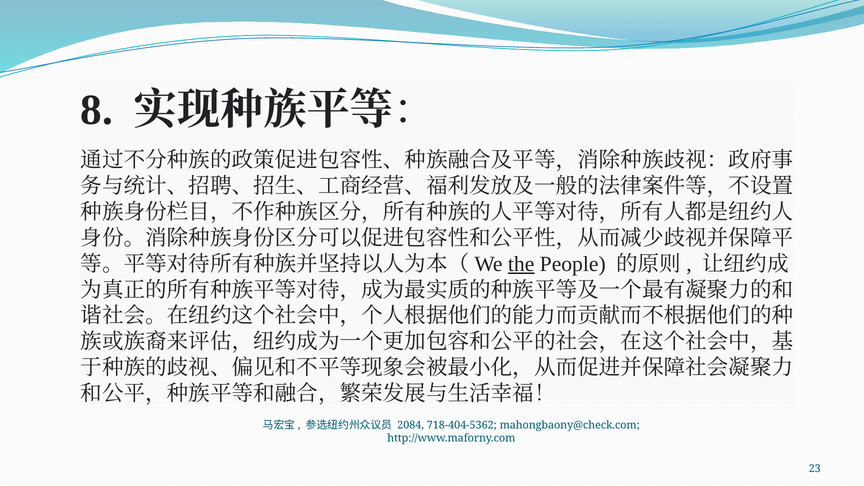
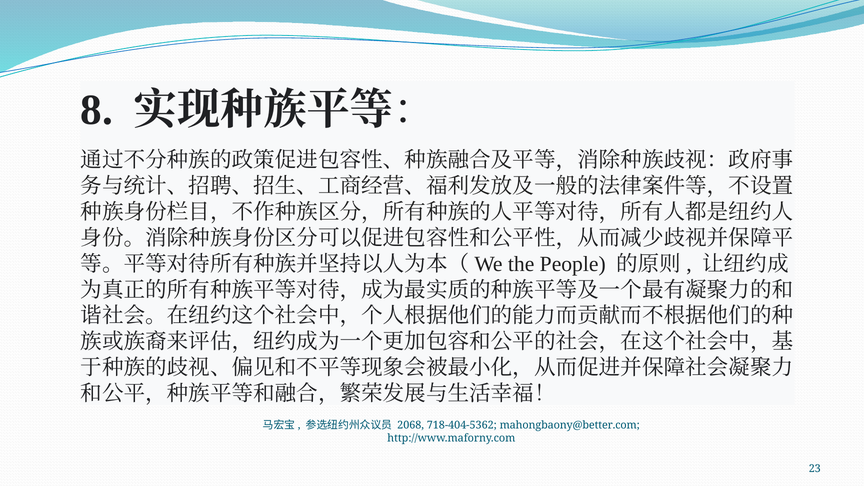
the underline: present -> none
2084: 2084 -> 2068
mahongbaony@check.com: mahongbaony@check.com -> mahongbaony@better.com
